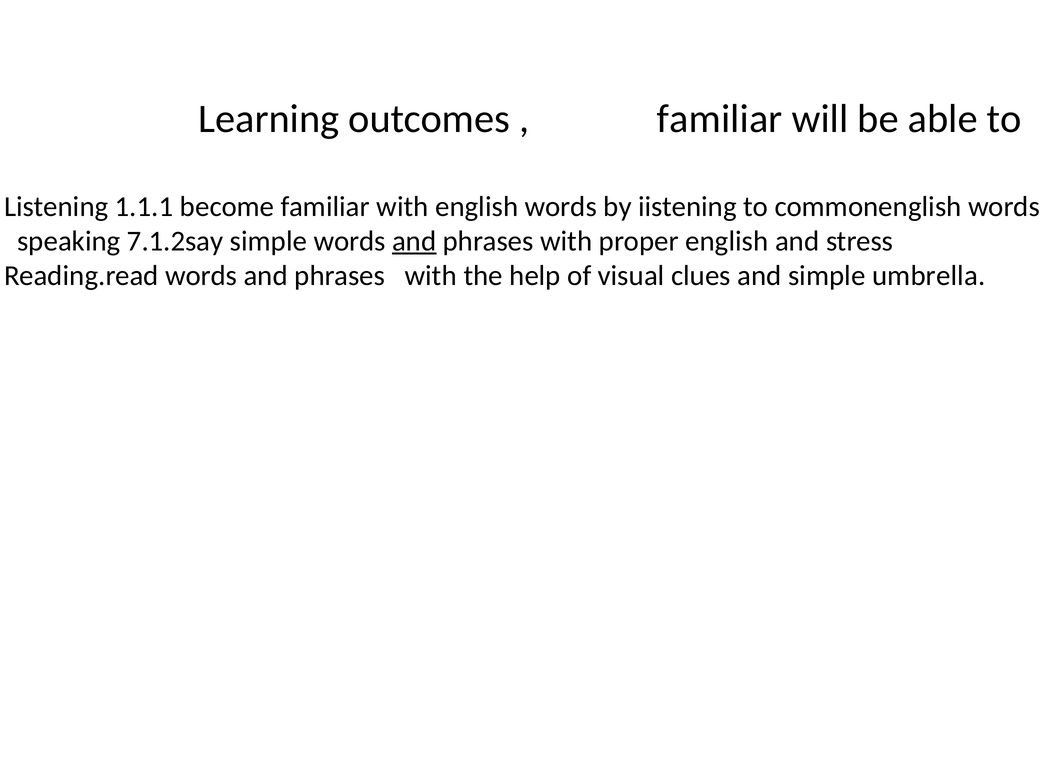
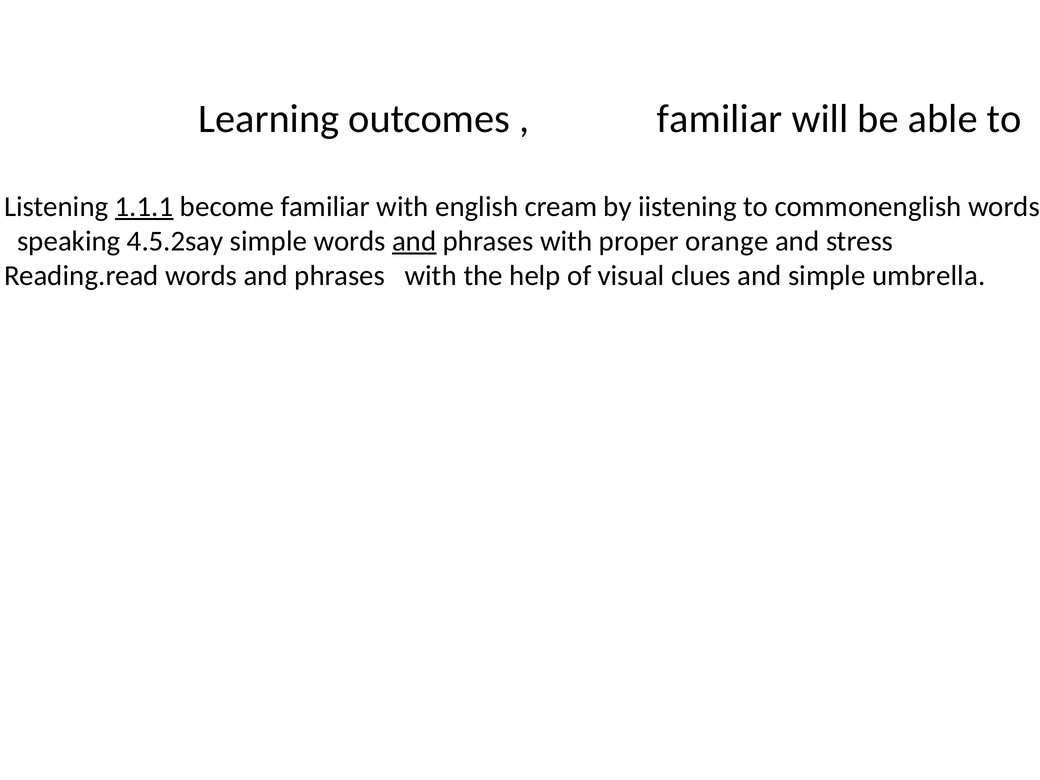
1.1.1 underline: none -> present
english words: words -> cream
7.1.2say: 7.1.2say -> 4.5.2say
proper english: english -> orange
